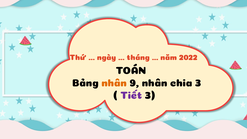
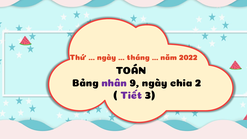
nhân at (114, 83) colour: orange -> purple
9 nhân: nhân -> ngày
chia 3: 3 -> 2
